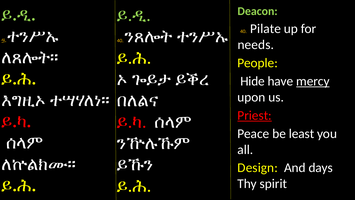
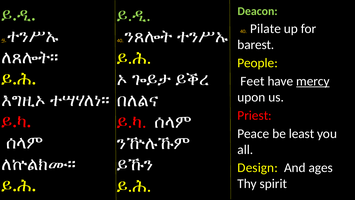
needs: needs -> barest
Hide: Hide -> Feet
Priest underline: present -> none
days: days -> ages
